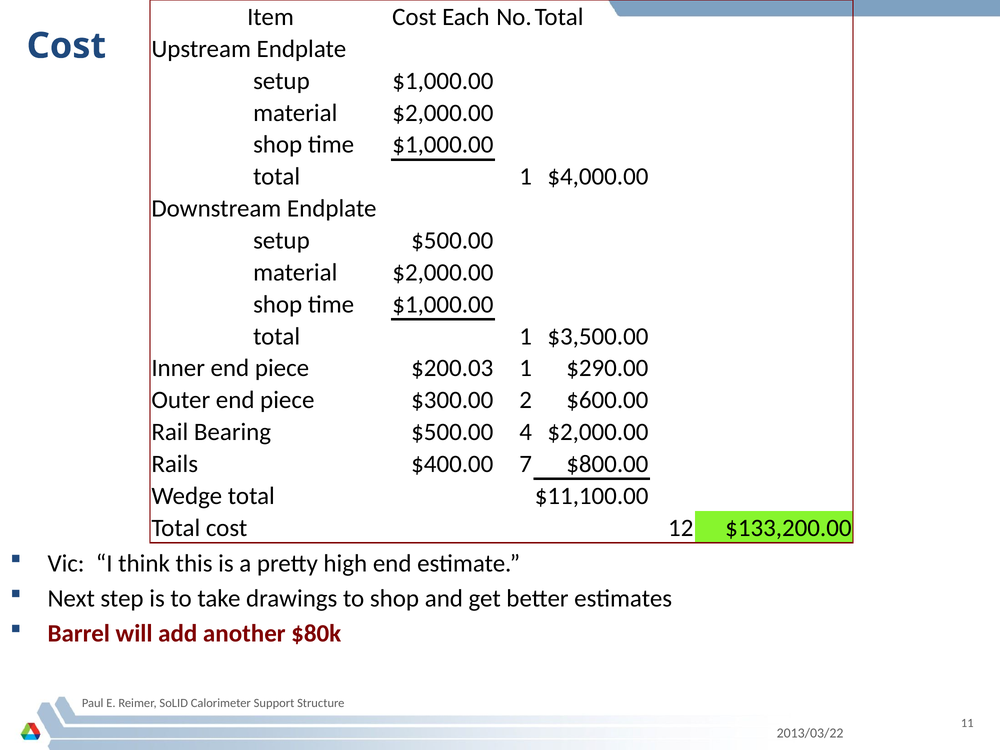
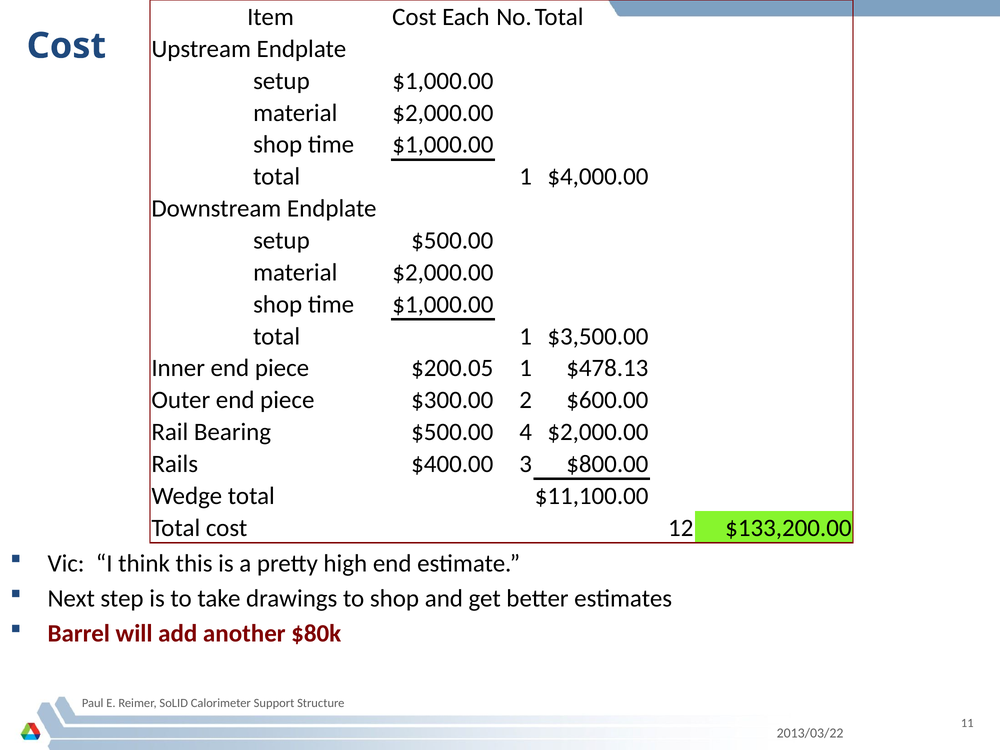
$200.03: $200.03 -> $200.05
$290.00: $290.00 -> $478.13
7: 7 -> 3
